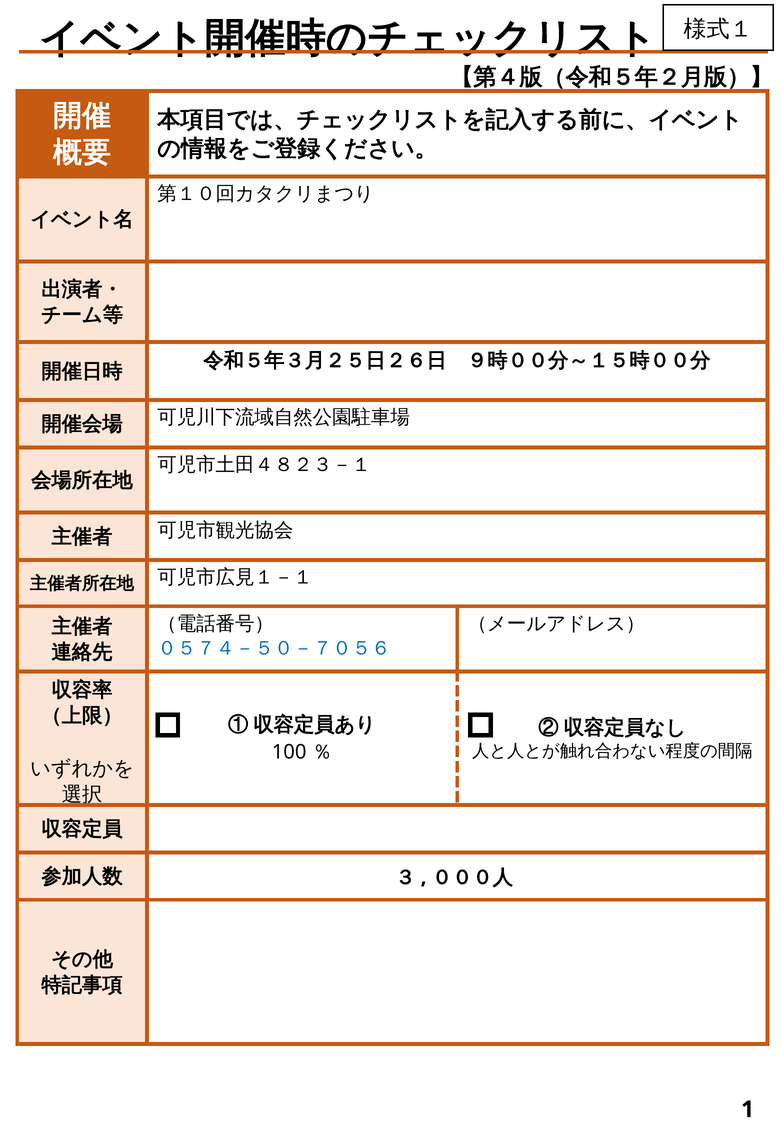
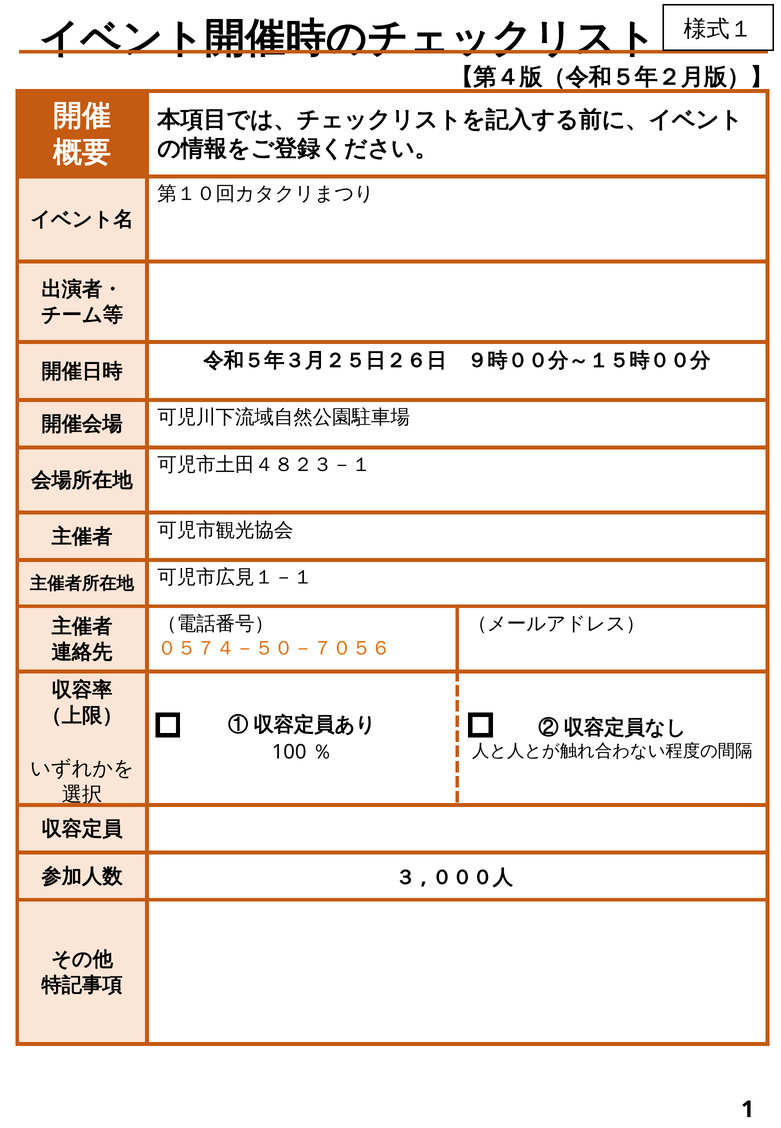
０５７４－５０－７０５６ colour: blue -> orange
